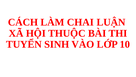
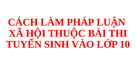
CHAI: CHAI -> PHÁP
